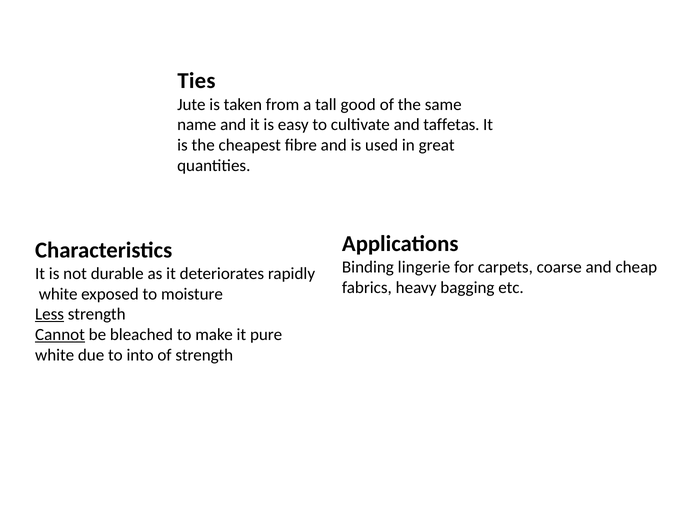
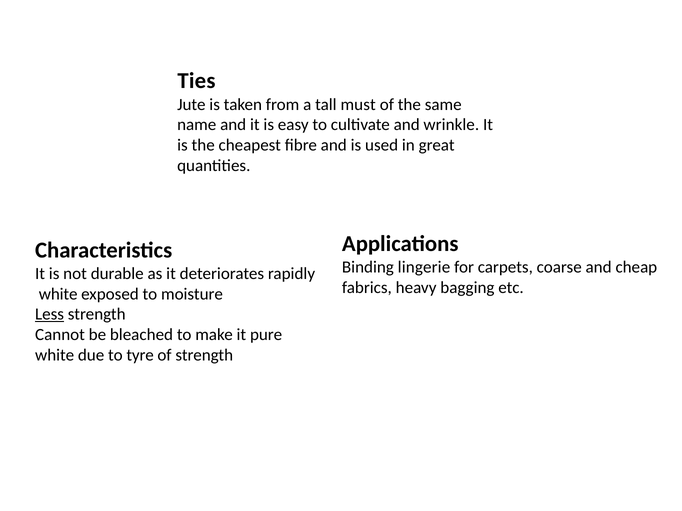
good: good -> must
taffetas: taffetas -> wrinkle
Cannot underline: present -> none
into: into -> tyre
